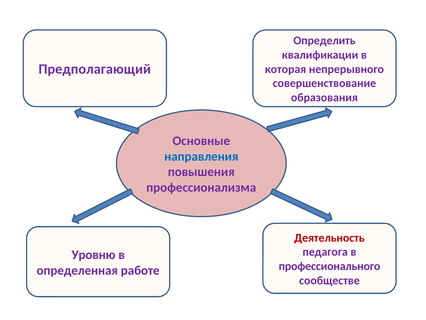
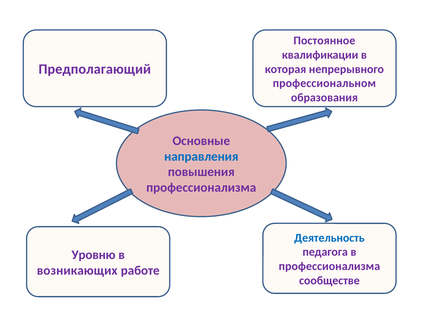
Определить: Определить -> Постоянное
совершенствование: совершенствование -> профессиональном
Деятельность colour: red -> blue
профессионального at (329, 266): профессионального -> профессионализма
определенная: определенная -> возникающих
